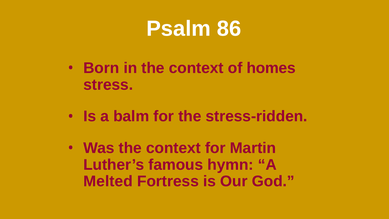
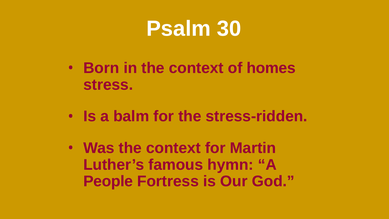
86: 86 -> 30
Melted: Melted -> People
